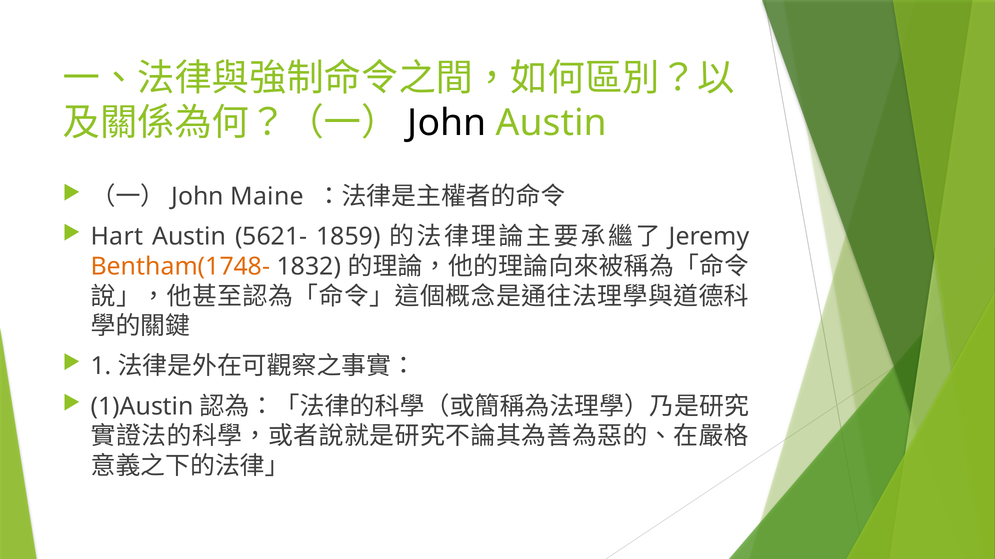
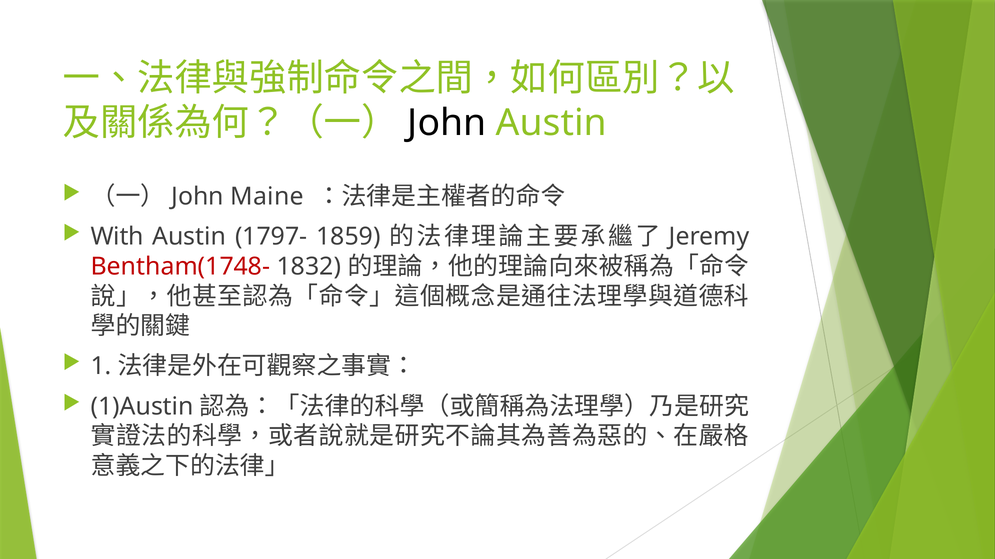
Hart: Hart -> With
5621-: 5621- -> 1797-
Bentham(1748- colour: orange -> red
